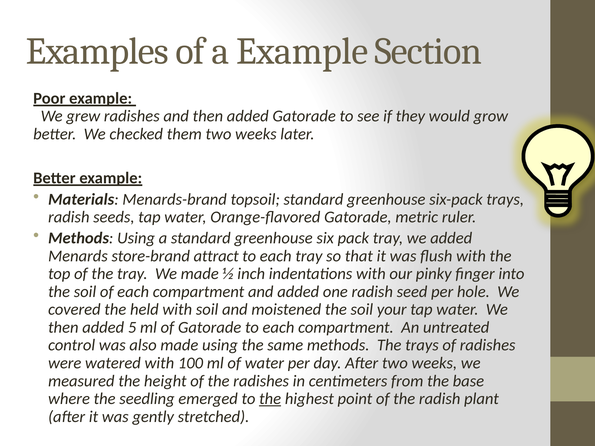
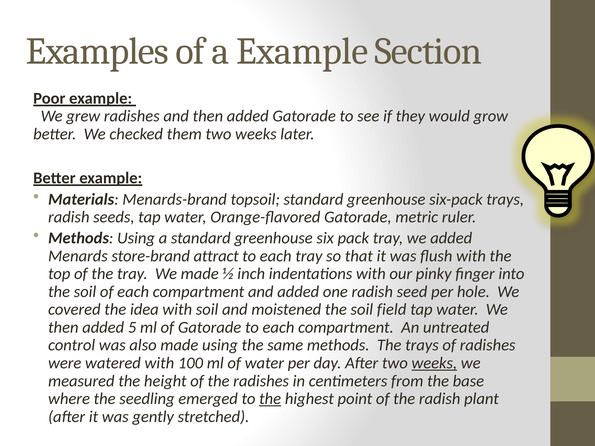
held: held -> idea
your: your -> field
weeks at (434, 363) underline: none -> present
